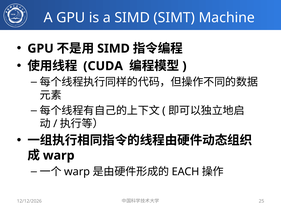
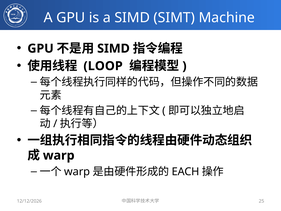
CUDA: CUDA -> LOOP
